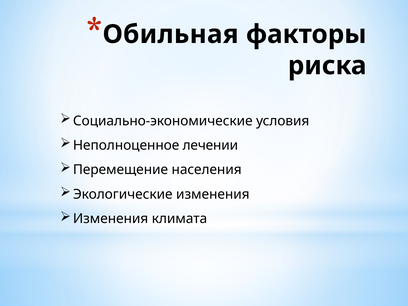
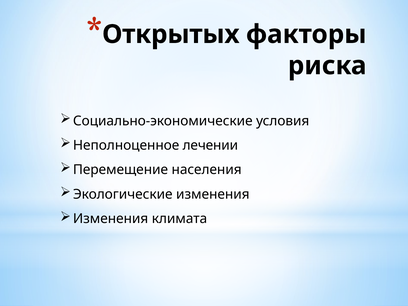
Обильная: Обильная -> Открытых
